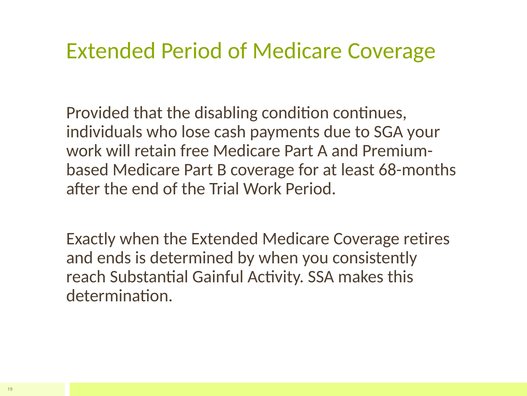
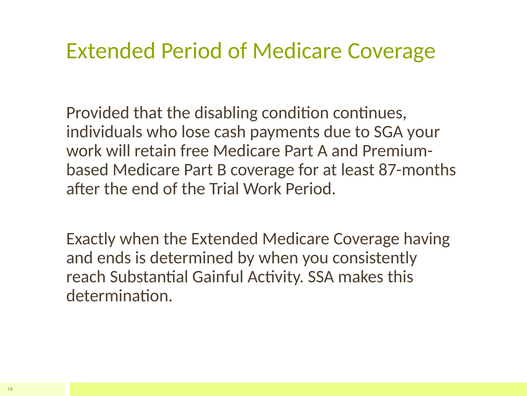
68-months: 68-months -> 87-months
retires: retires -> having
